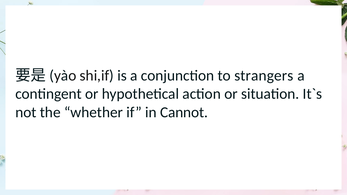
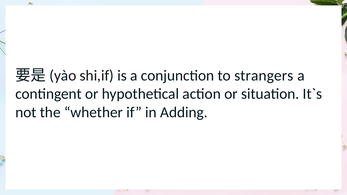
Cannot: Cannot -> Adding
